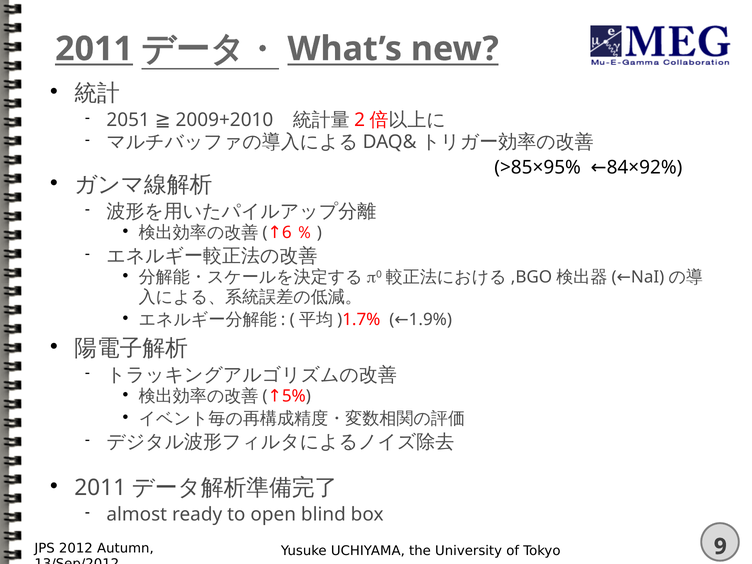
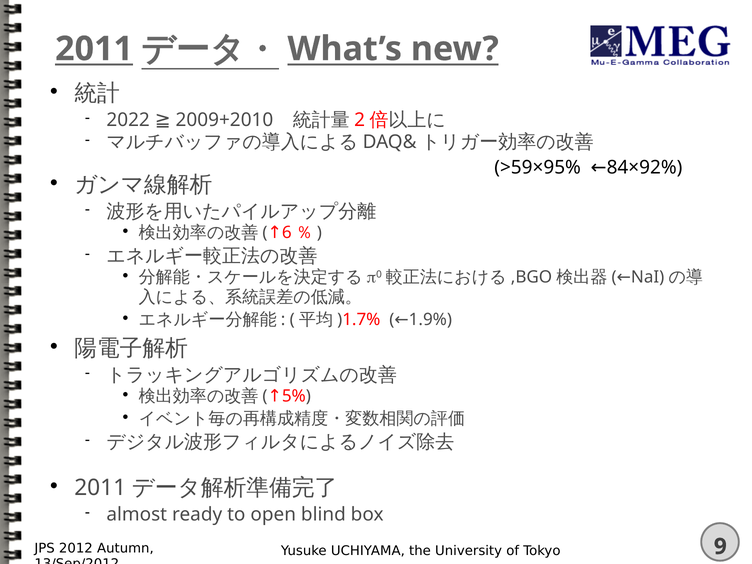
2051: 2051 -> 2022
>85×95%: >85×95% -> >59×95%
